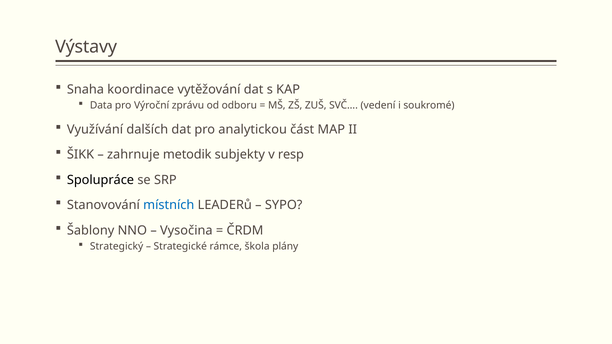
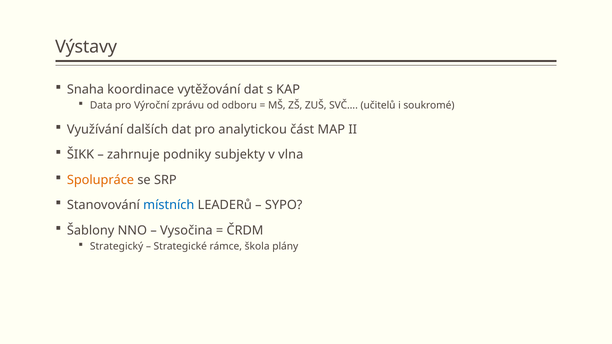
vedení: vedení -> učitelů
metodik: metodik -> podniky
resp: resp -> vlna
Spolupráce colour: black -> orange
